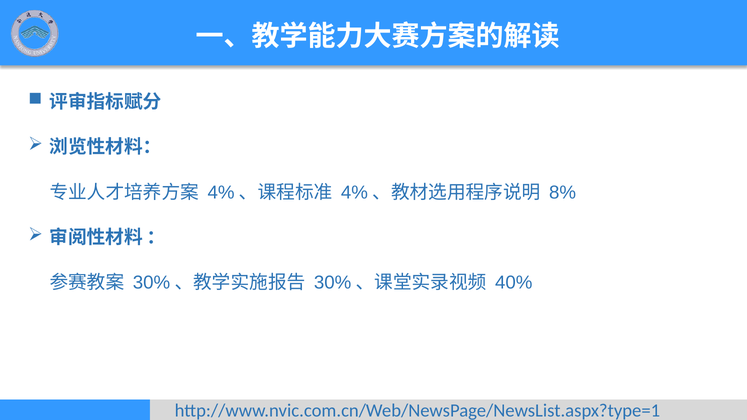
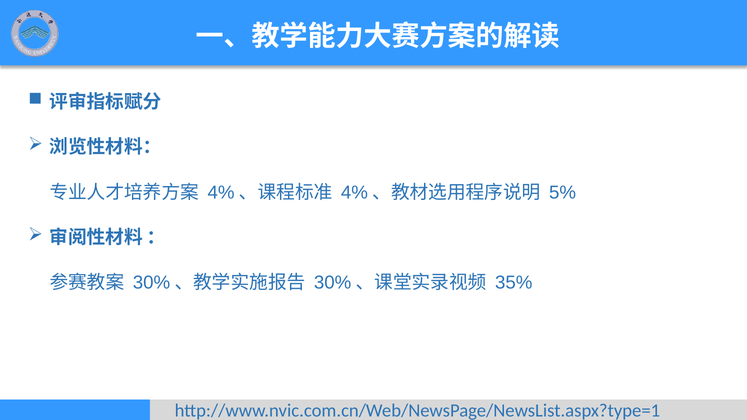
8%: 8% -> 5%
40%: 40% -> 35%
